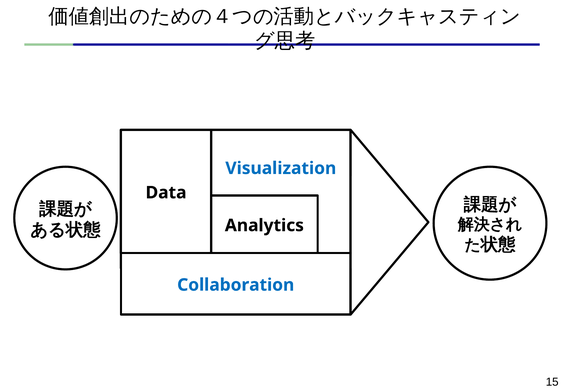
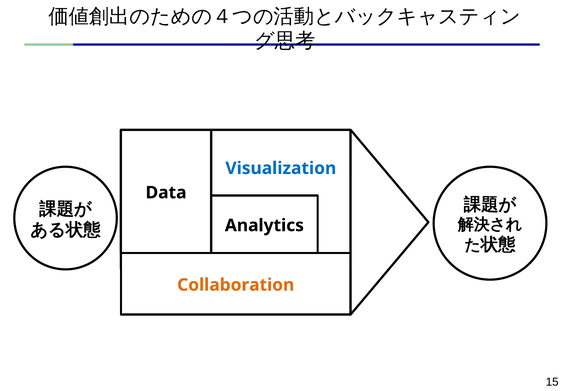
Collaboration colour: blue -> orange
